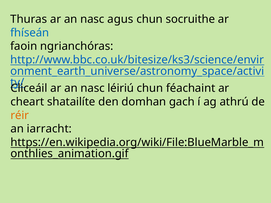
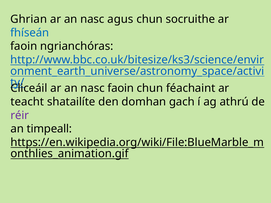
Thuras: Thuras -> Ghrian
nasc léiriú: léiriú -> faoin
cheart: cheart -> teacht
réir colour: orange -> purple
iarracht: iarracht -> timpeall
